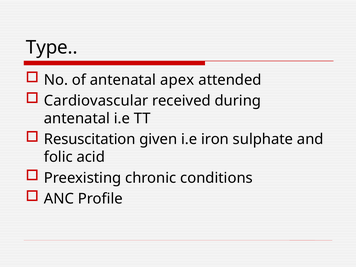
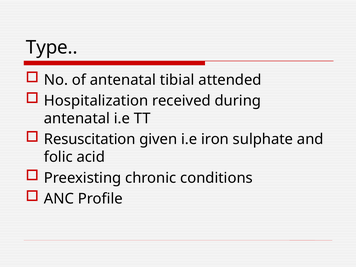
apex: apex -> tibial
Cardiovascular: Cardiovascular -> Hospitalization
